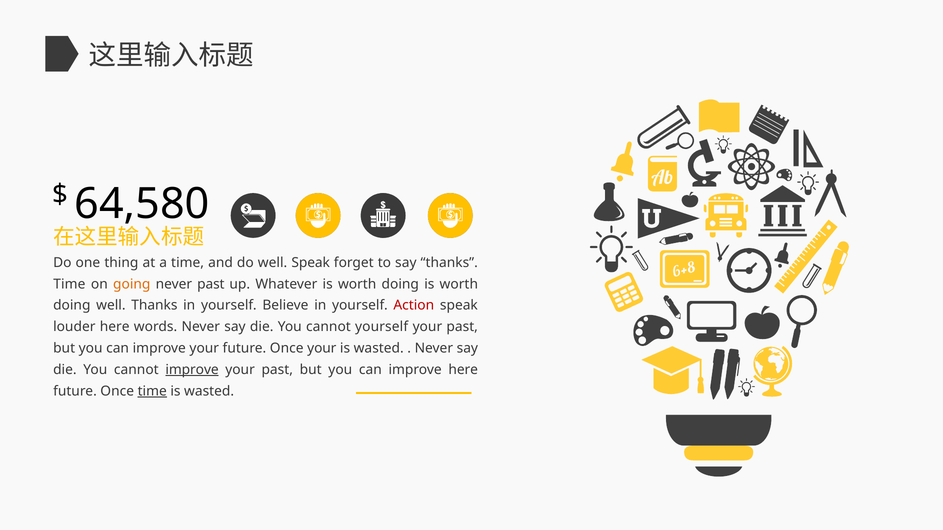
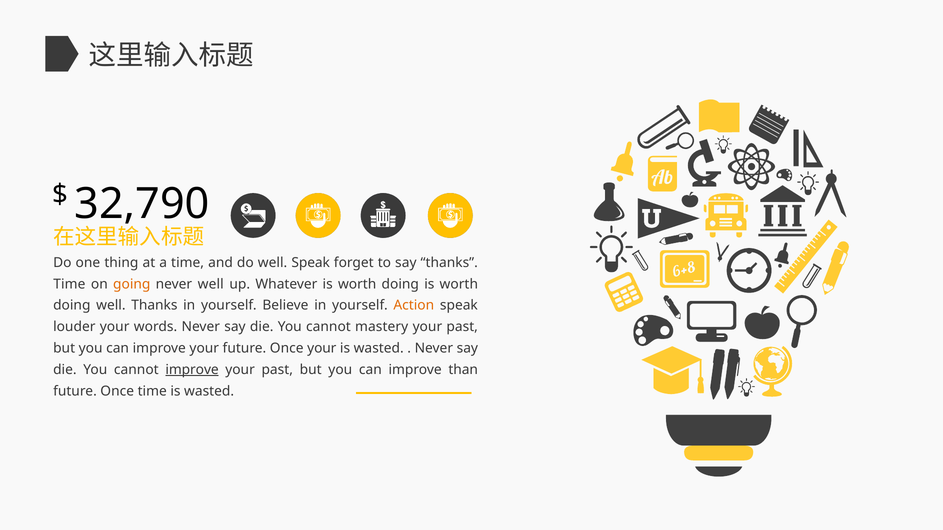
64,580: 64,580 -> 32,790
never past: past -> well
Action colour: red -> orange
louder here: here -> your
cannot yourself: yourself -> mastery
improve here: here -> than
time at (152, 391) underline: present -> none
